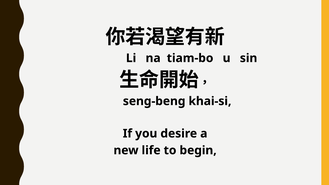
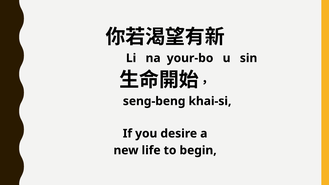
tiam-bo: tiam-bo -> your-bo
